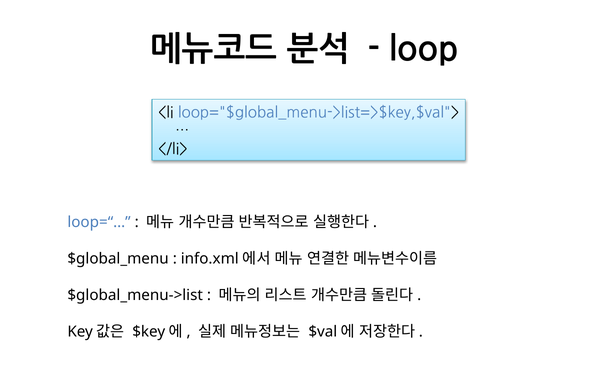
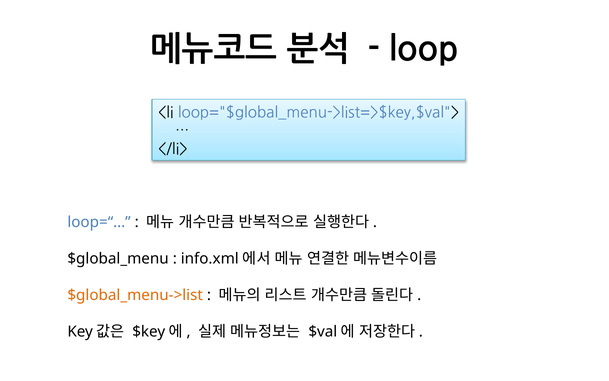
$global_menu->list colour: black -> orange
